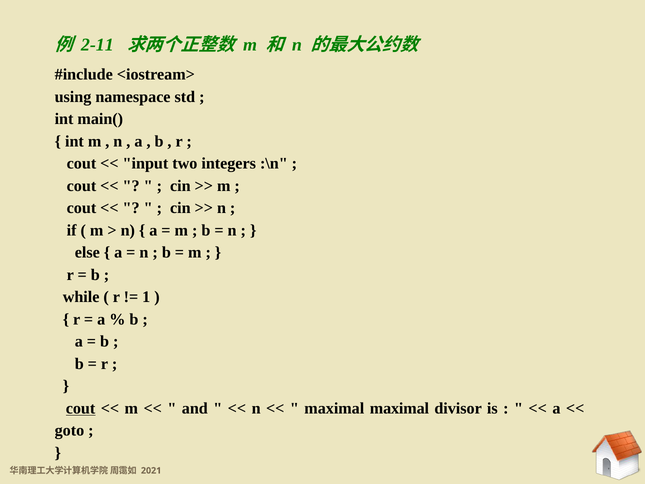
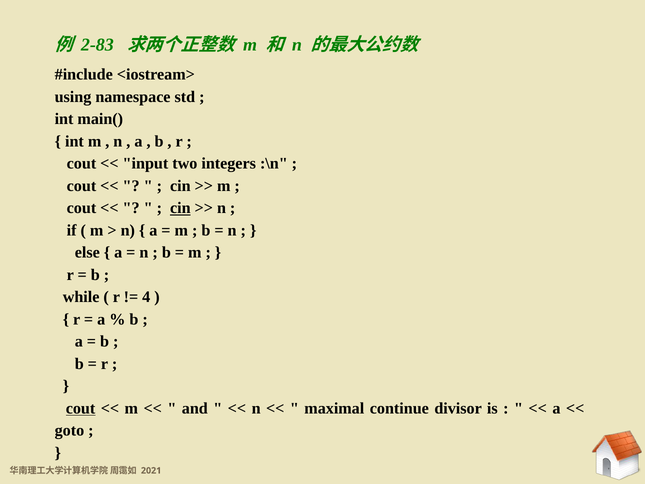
2-11: 2-11 -> 2-83
cin at (180, 208) underline: none -> present
1: 1 -> 4
maximal maximal: maximal -> continue
